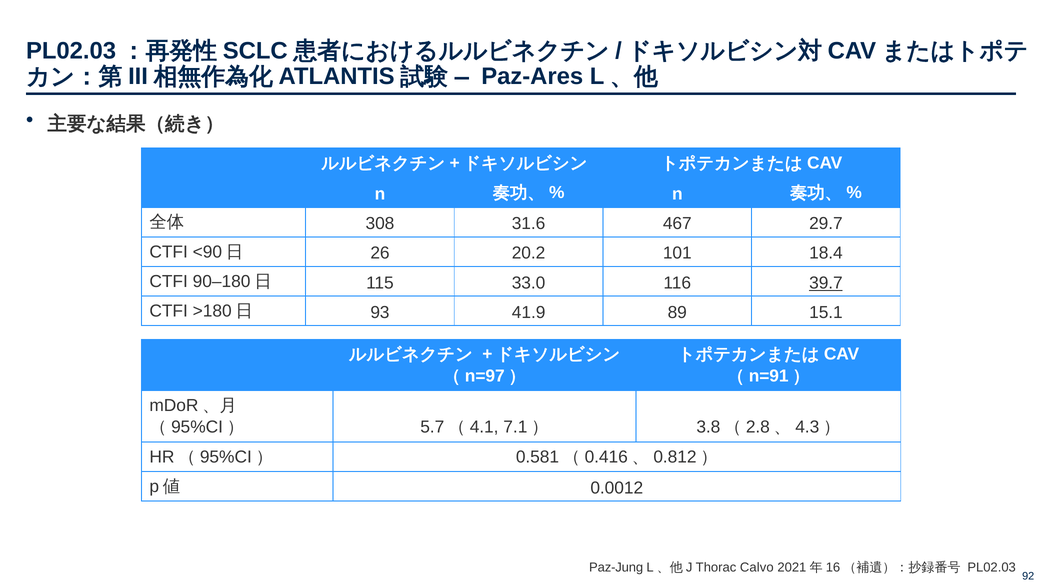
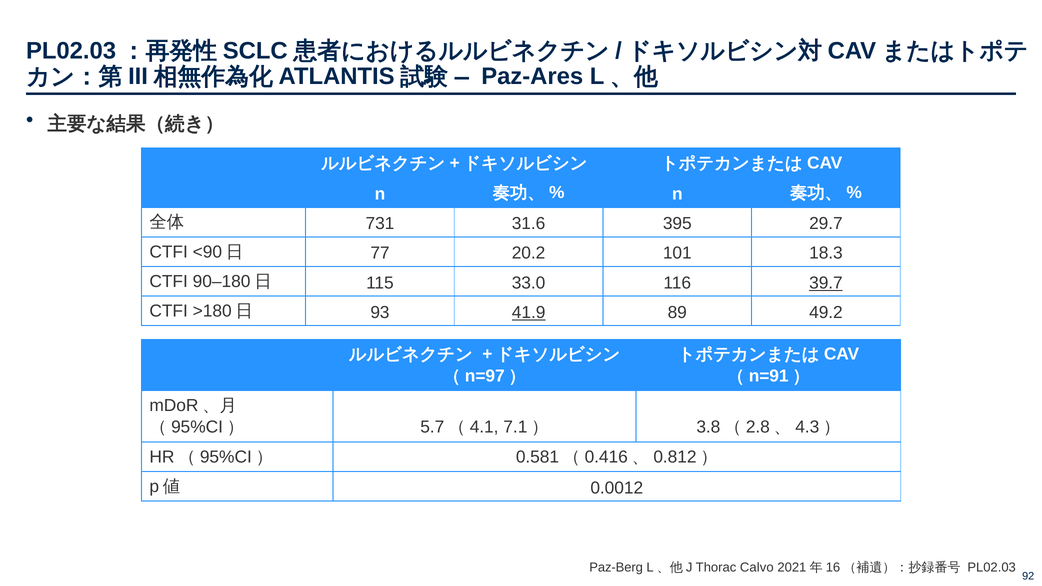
308: 308 -> 731
467: 467 -> 395
26: 26 -> 77
18.4: 18.4 -> 18.3
41.9 underline: none -> present
15.1: 15.1 -> 49.2
Paz-Jung: Paz-Jung -> Paz-Berg
